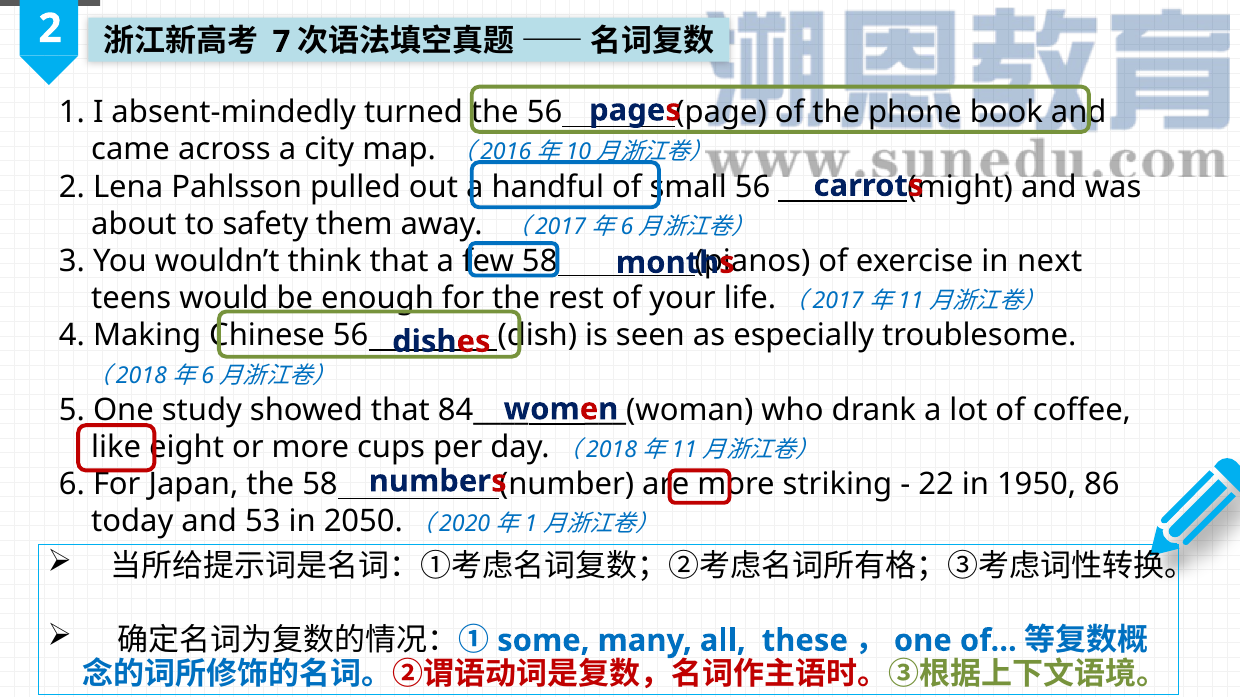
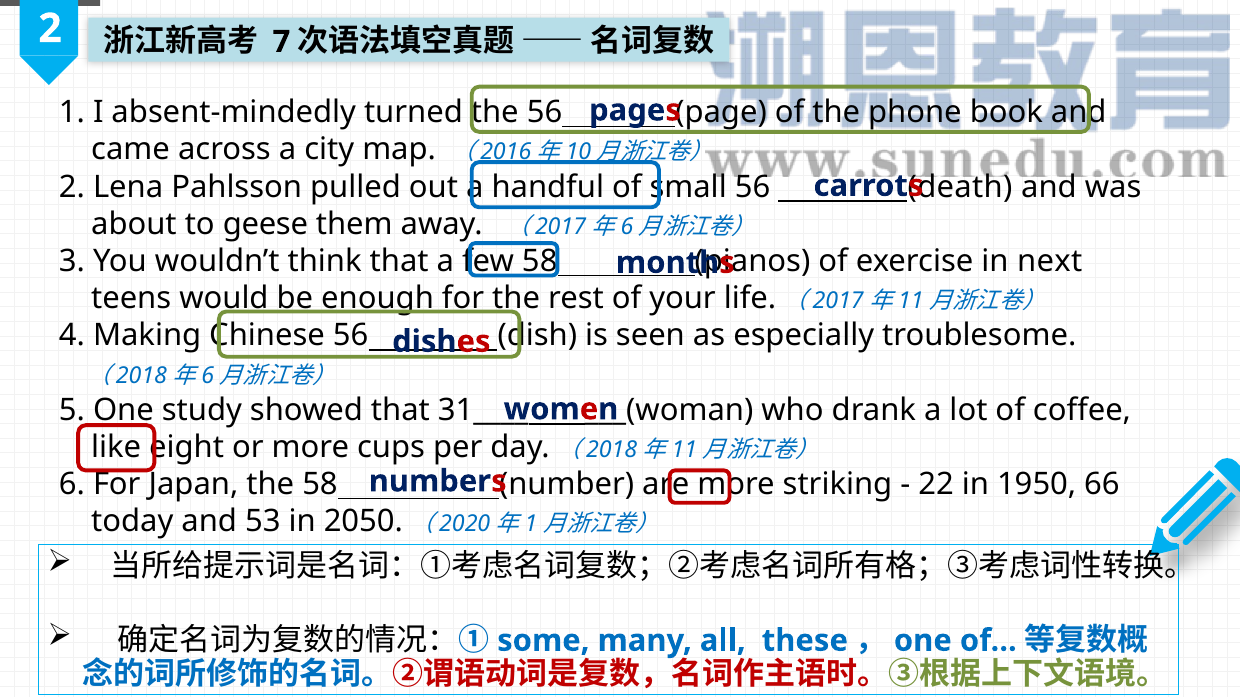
might: might -> death
safety: safety -> geese
84____: 84____ -> 31____
86: 86 -> 66
